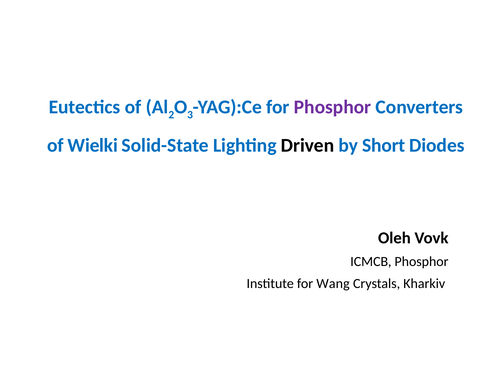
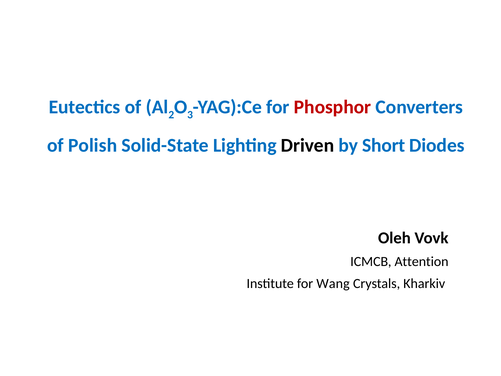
Phosphor at (333, 107) colour: purple -> red
Wielki: Wielki -> Polish
ICMCB Phosphor: Phosphor -> Attention
